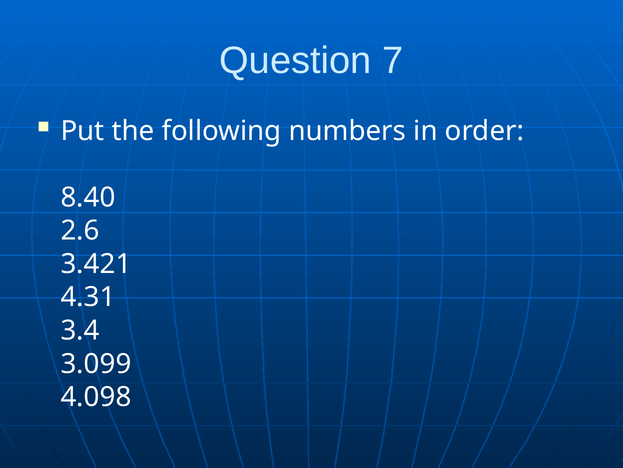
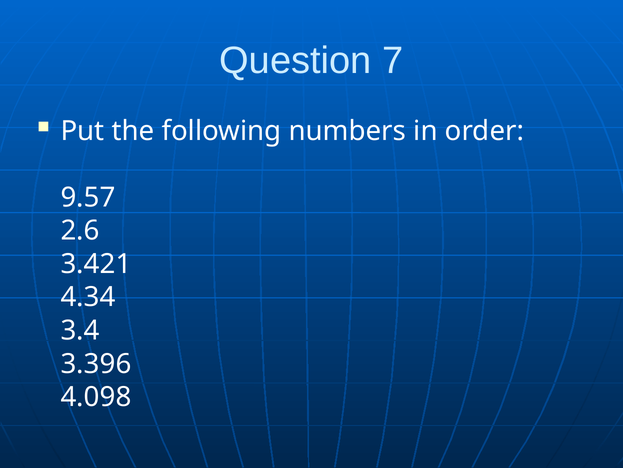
8.40: 8.40 -> 9.57
4.31: 4.31 -> 4.34
3.099: 3.099 -> 3.396
